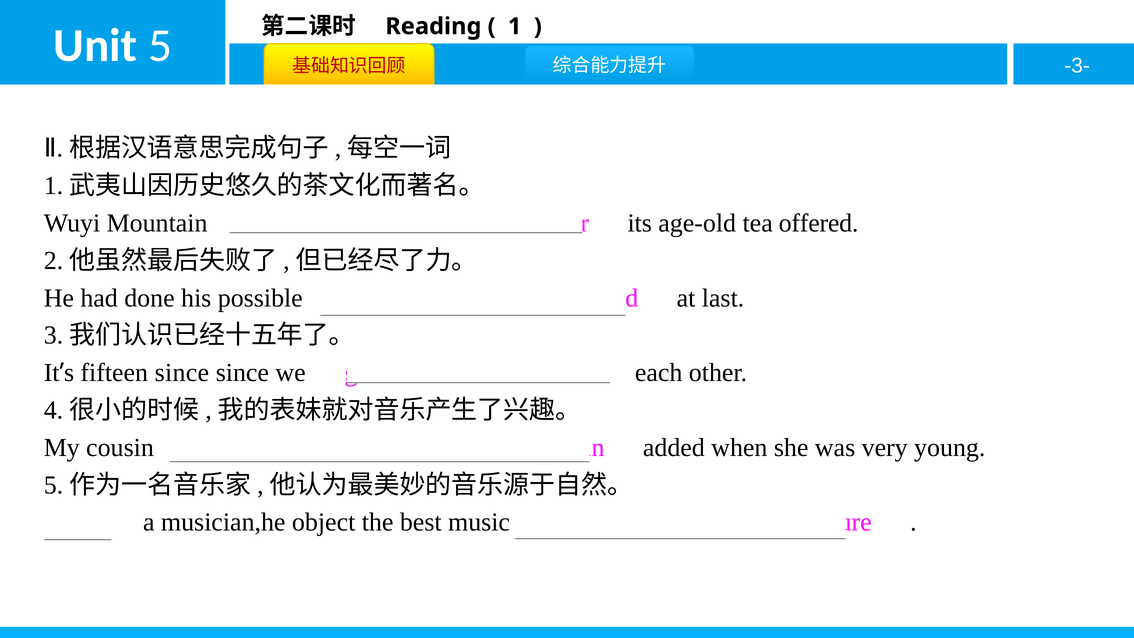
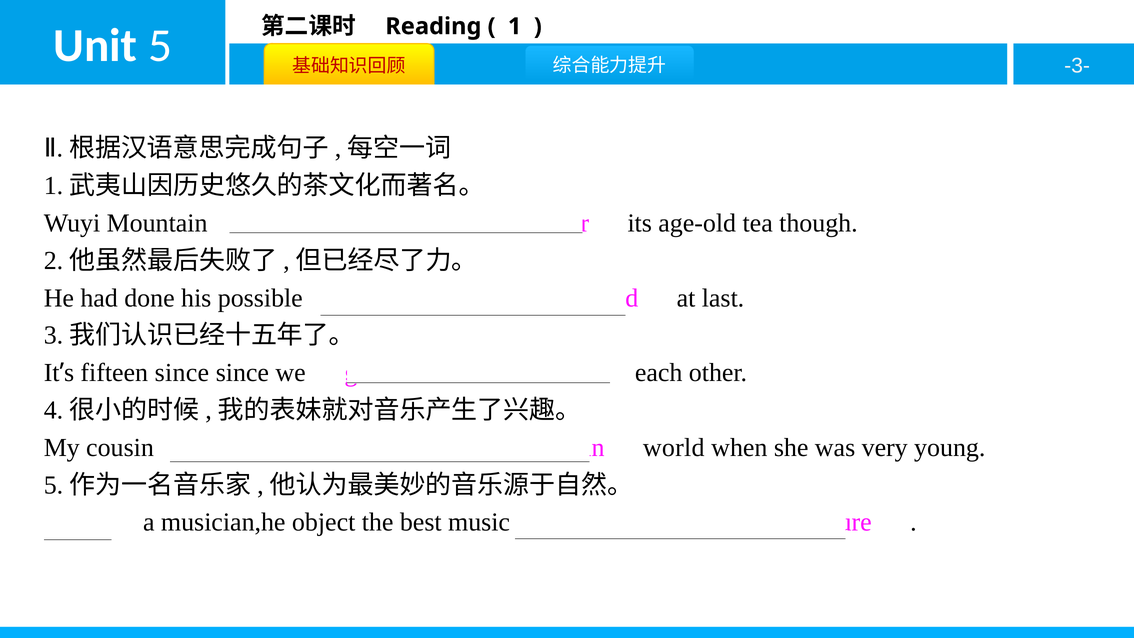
tea offered: offered -> though
added: added -> world
